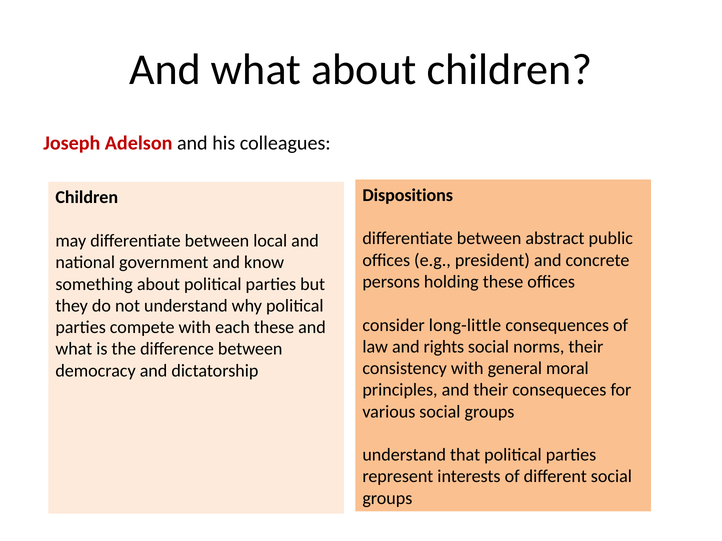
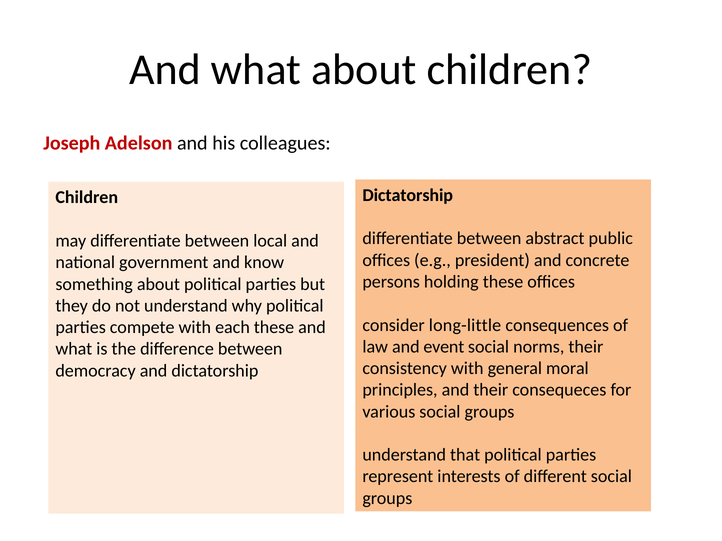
Dispositions at (408, 195): Dispositions -> Dictatorship
rights: rights -> event
